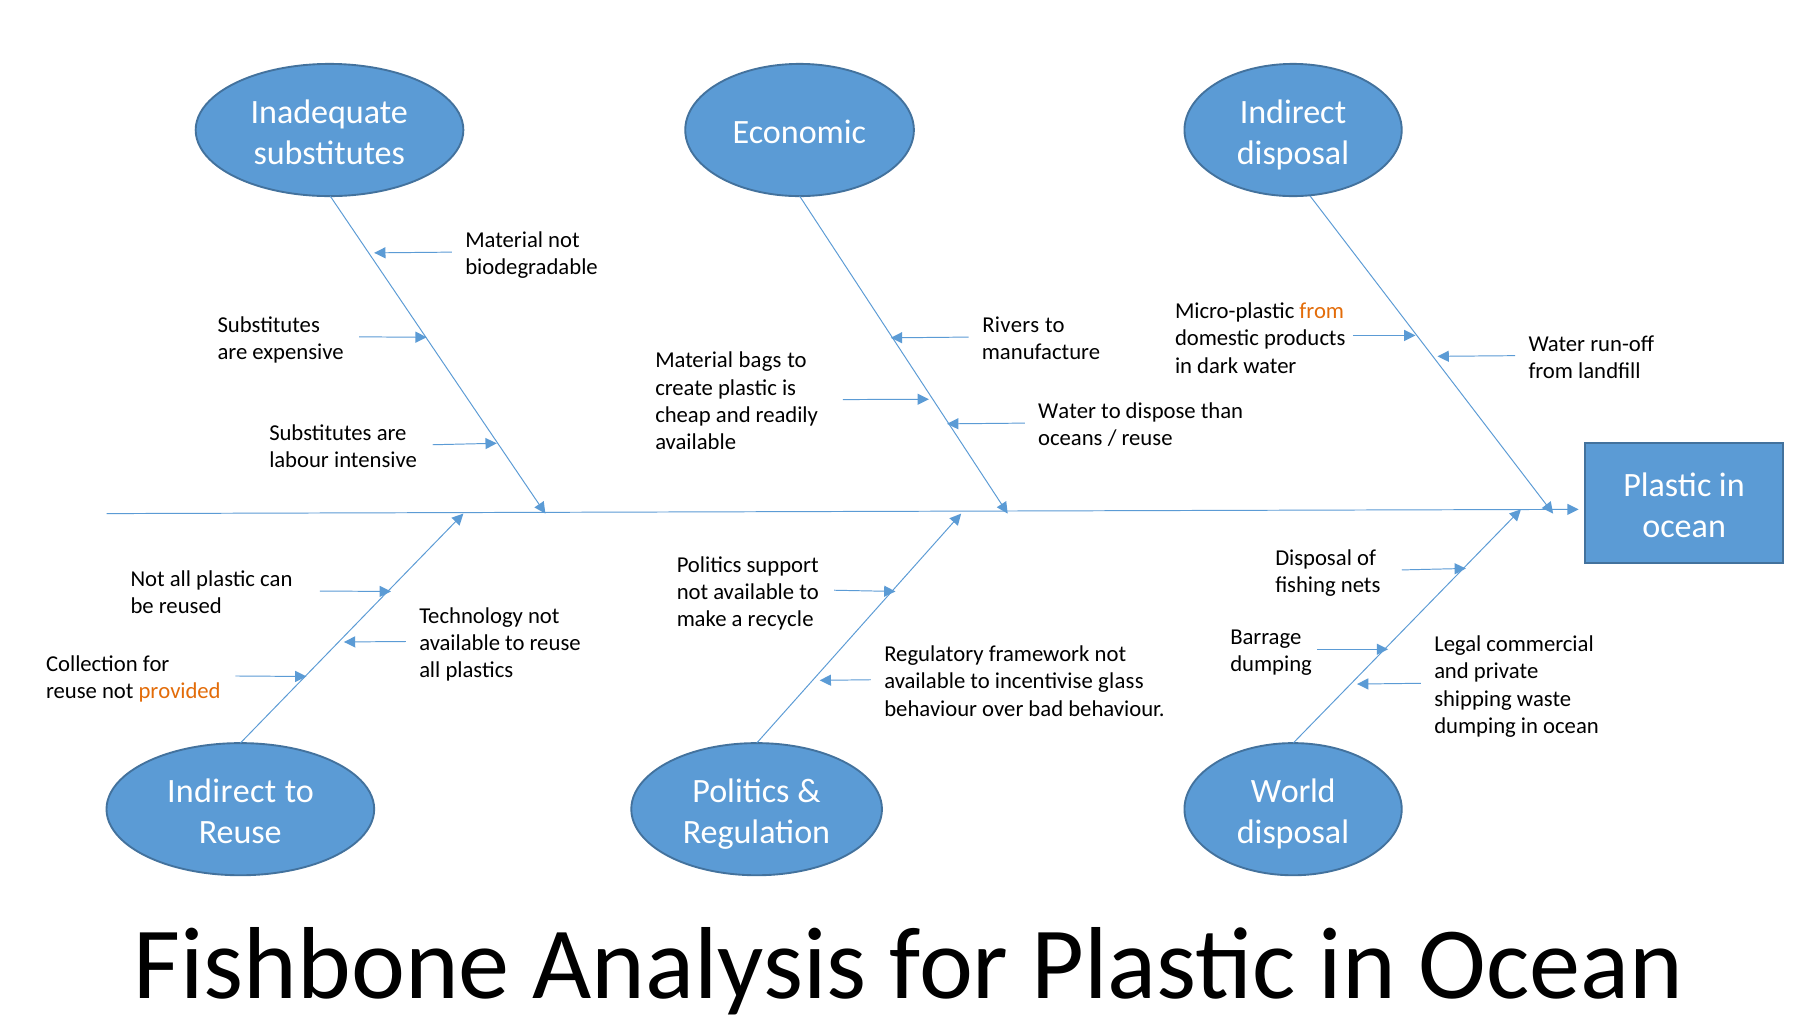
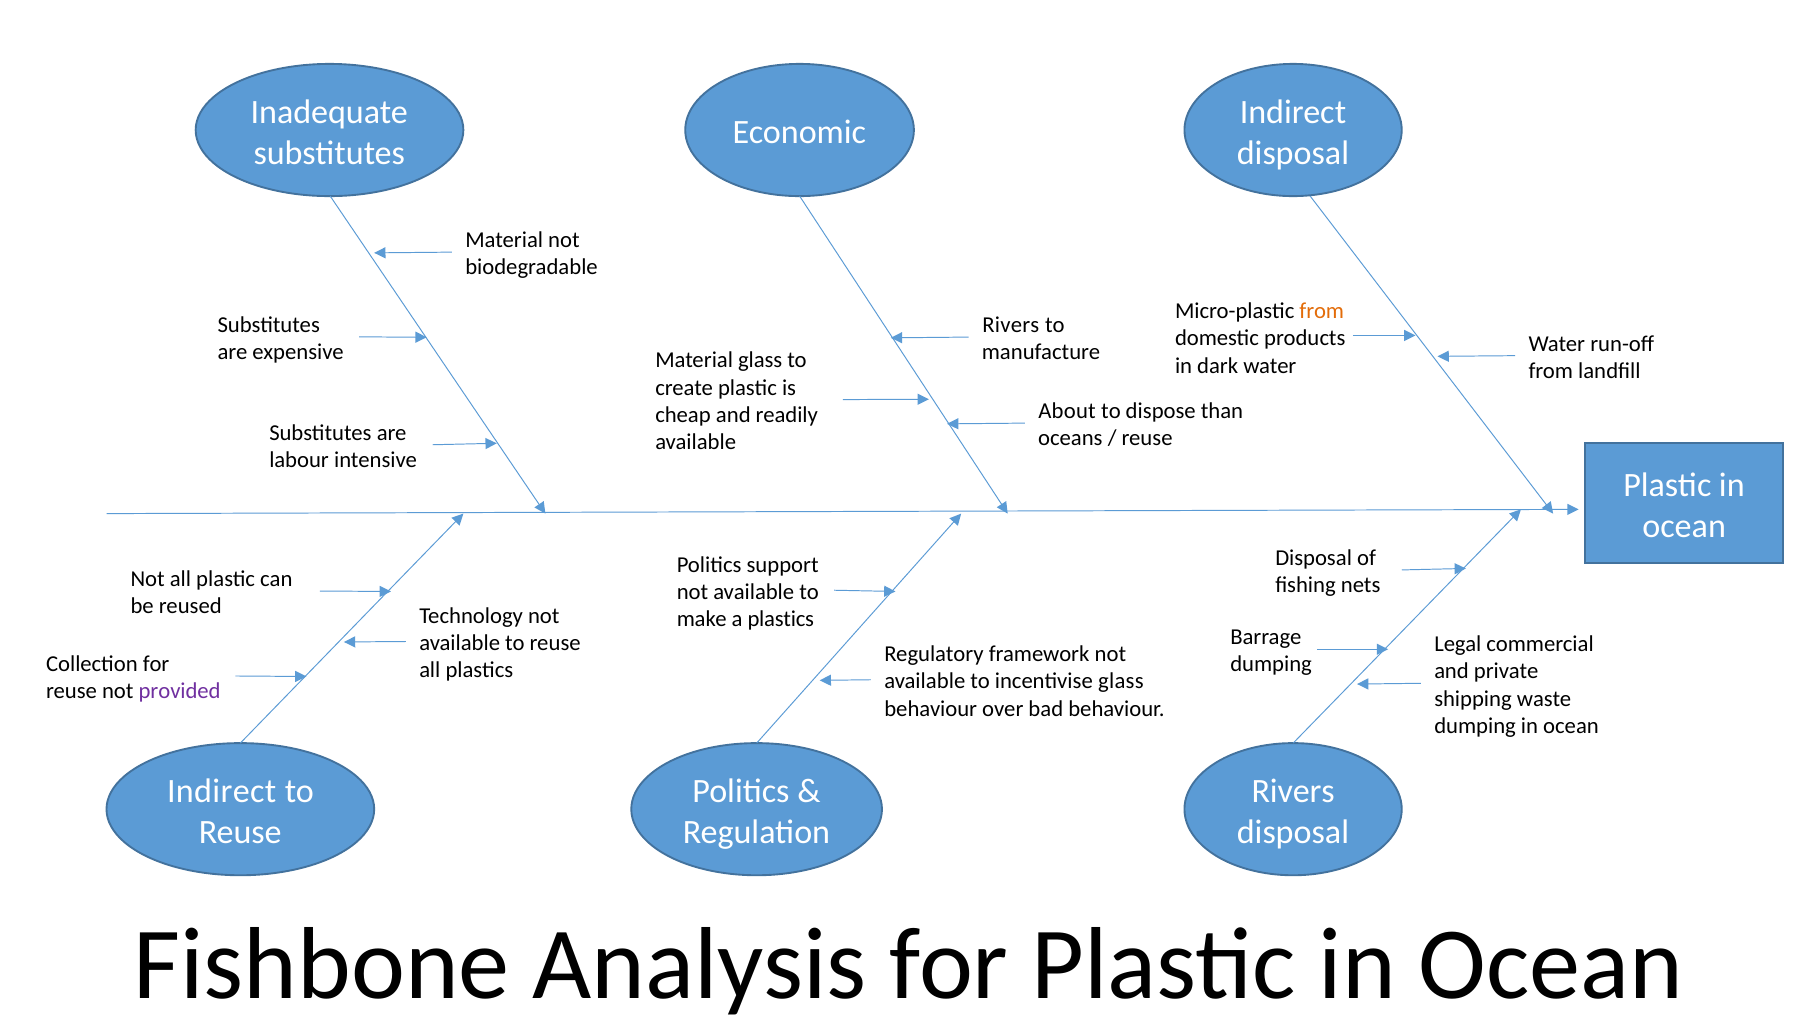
Material bags: bags -> glass
Water at (1067, 411): Water -> About
a recycle: recycle -> plastics
provided colour: orange -> purple
World at (1293, 791): World -> Rivers
